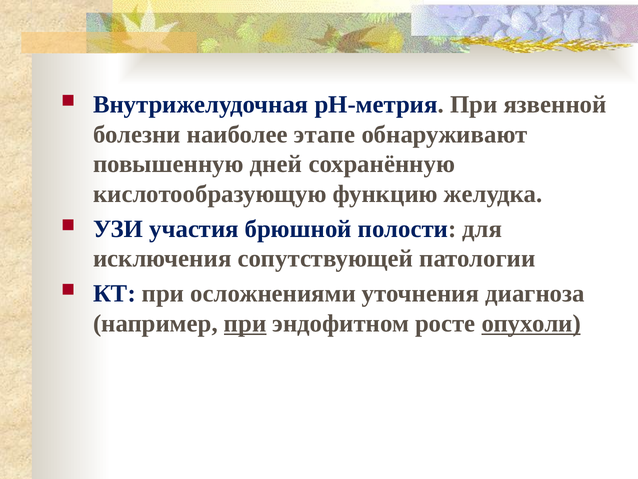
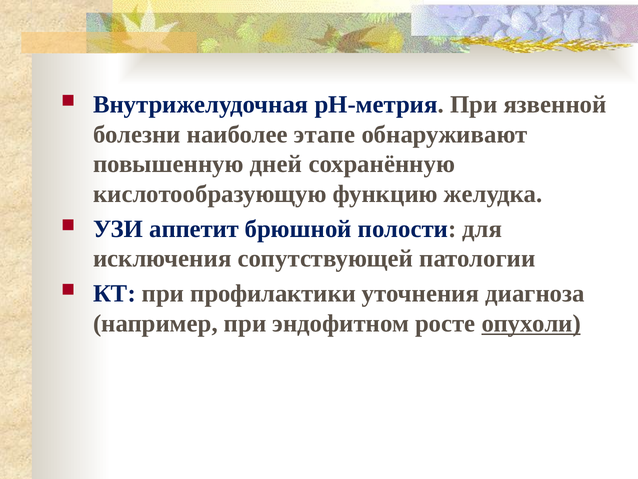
участия: участия -> аппетит
осложнениями: осложнениями -> профилактики
при at (245, 323) underline: present -> none
